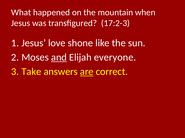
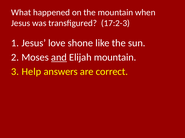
Elijah everyone: everyone -> mountain
Take: Take -> Help
are underline: present -> none
